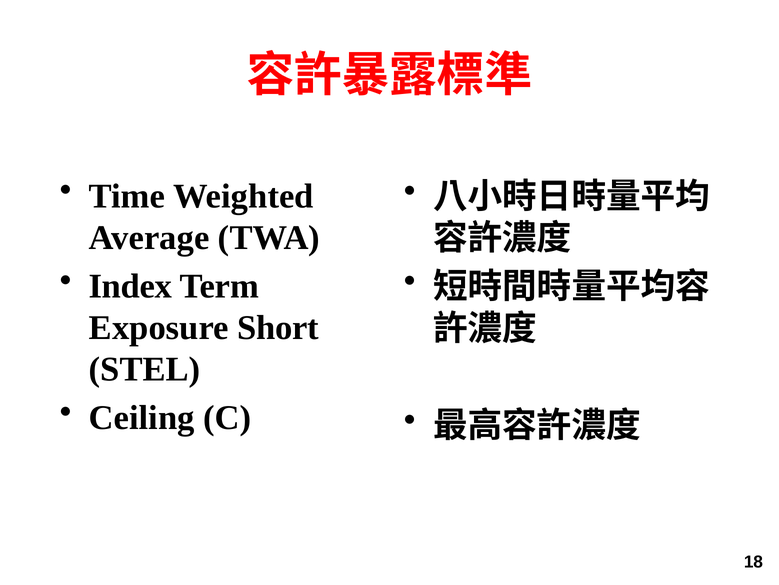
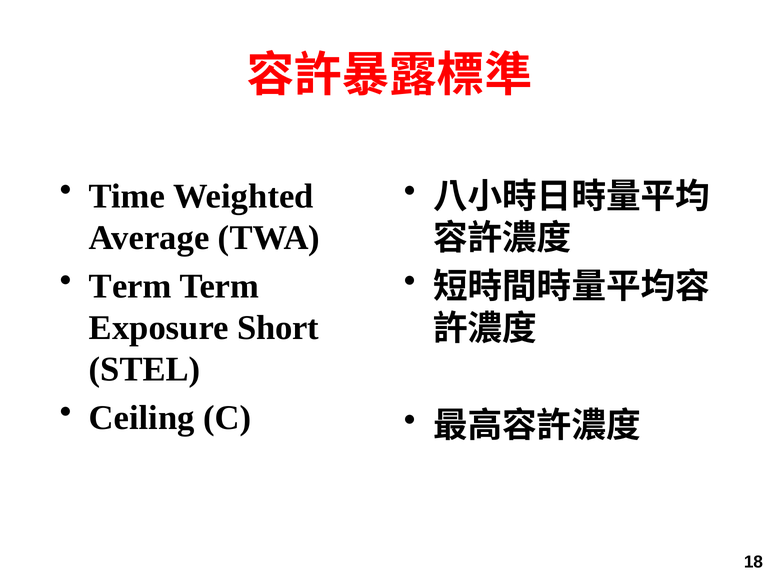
Index at (130, 286): Index -> Term
